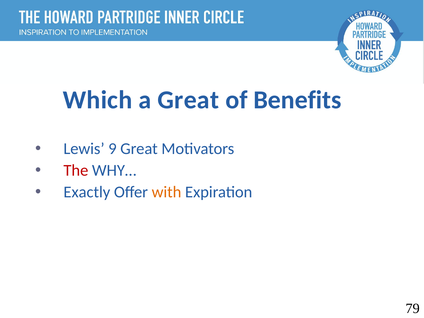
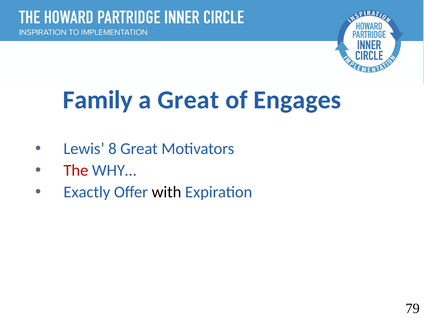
Which: Which -> Family
Benefits: Benefits -> Engages
9: 9 -> 8
with colour: orange -> black
